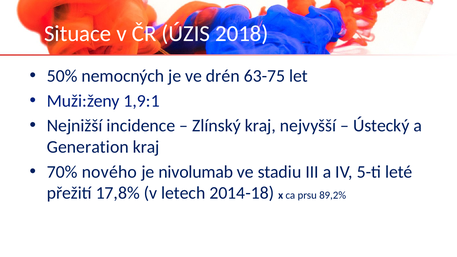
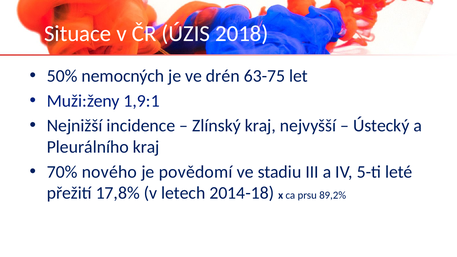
Generation: Generation -> Pleurálního
nivolumab: nivolumab -> povědomí
